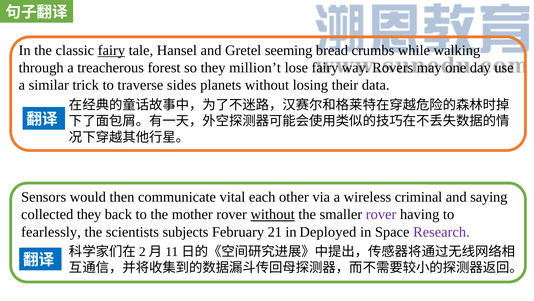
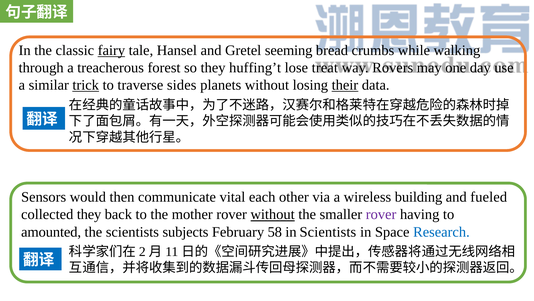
million’t: million’t -> huffing’t
lose fairy: fairy -> treat
trick underline: none -> present
their underline: none -> present
criminal: criminal -> building
saying: saying -> fueled
fearlessly: fearlessly -> amounted
21: 21 -> 58
in Deployed: Deployed -> Scientists
Research colour: purple -> blue
